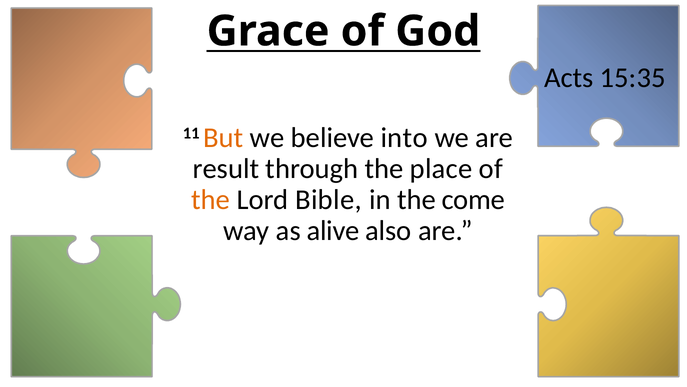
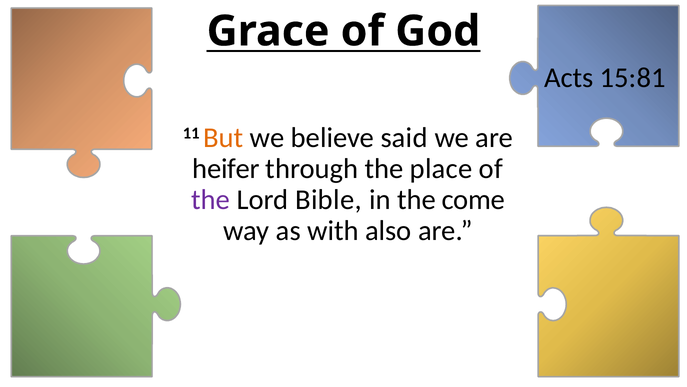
15:35: 15:35 -> 15:81
into: into -> said
result: result -> heifer
the at (211, 199) colour: orange -> purple
alive: alive -> with
